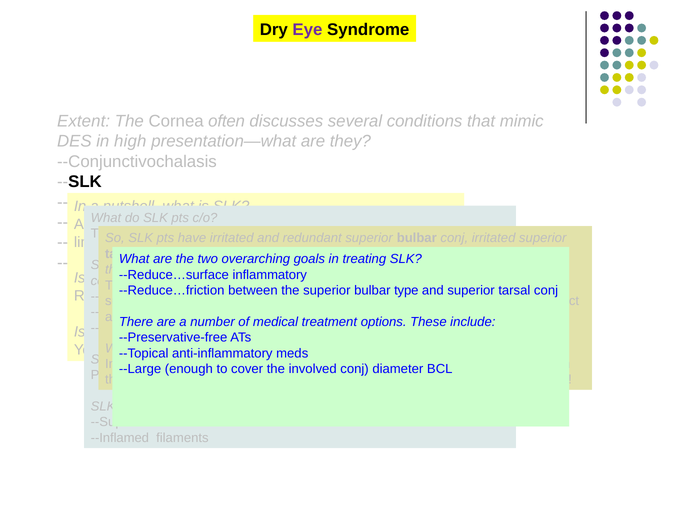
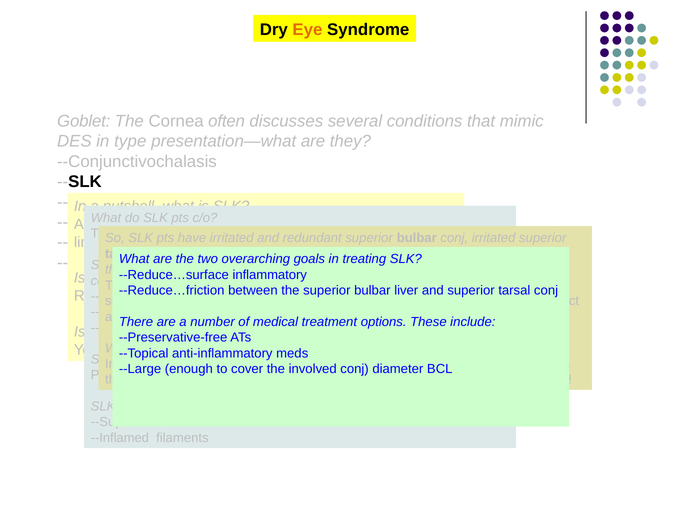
Eye colour: purple -> orange
Extent: Extent -> Goblet
high: high -> type
type: type -> liver
